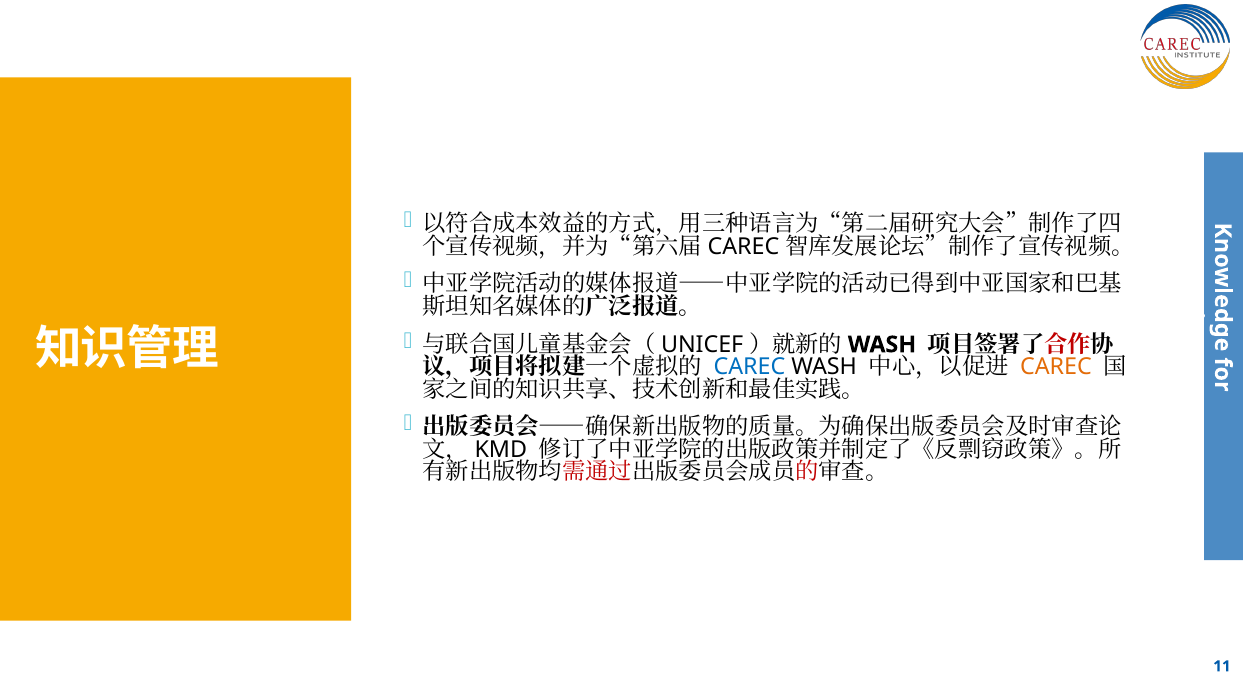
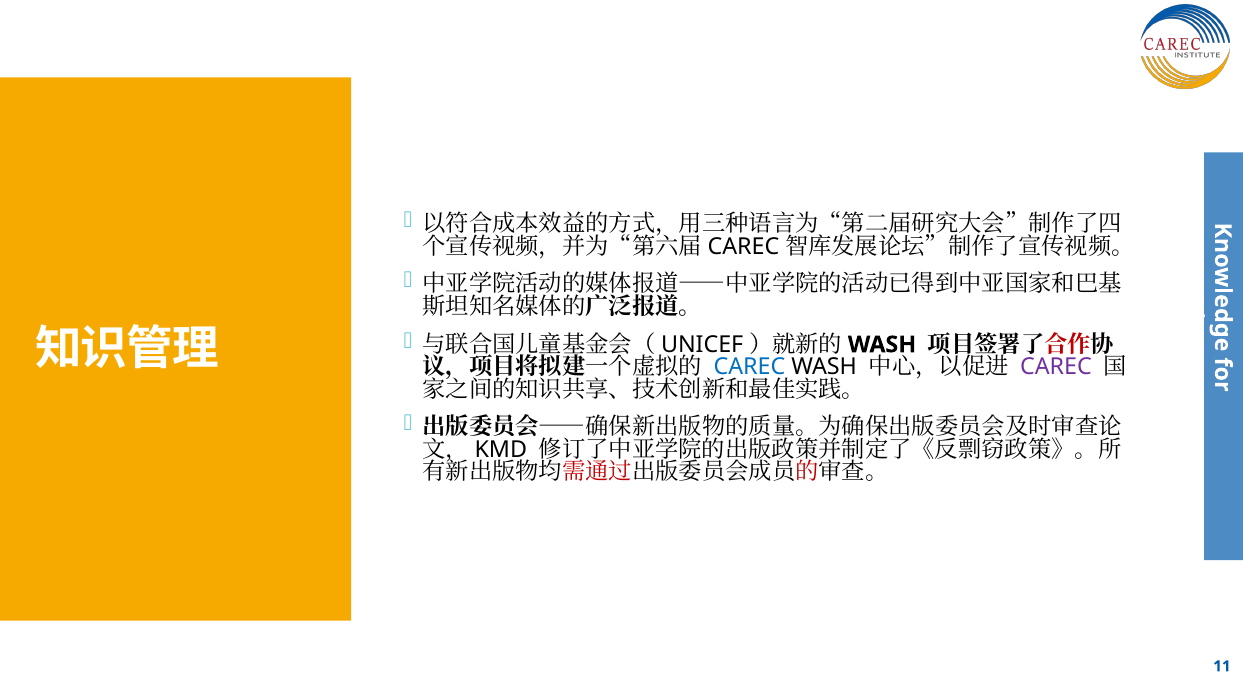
CAREC at (1056, 367) colour: orange -> purple
